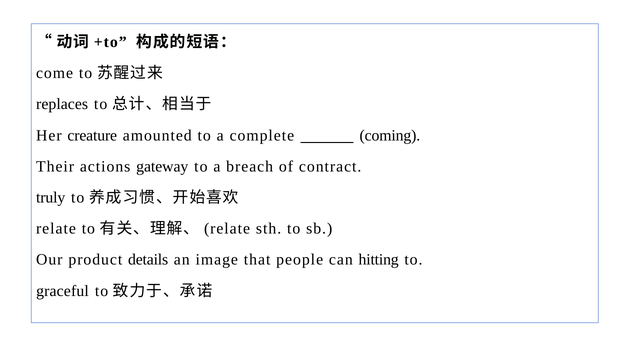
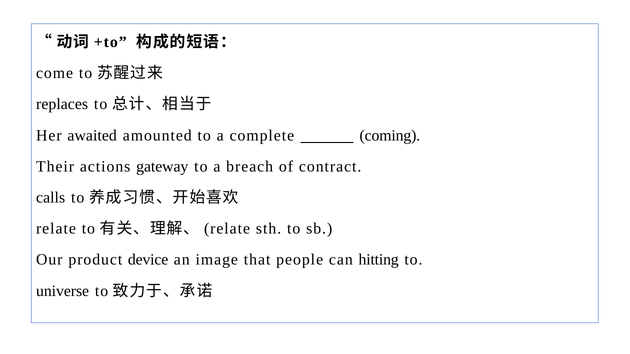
creature: creature -> awaited
truly: truly -> calls
details: details -> device
graceful: graceful -> universe
